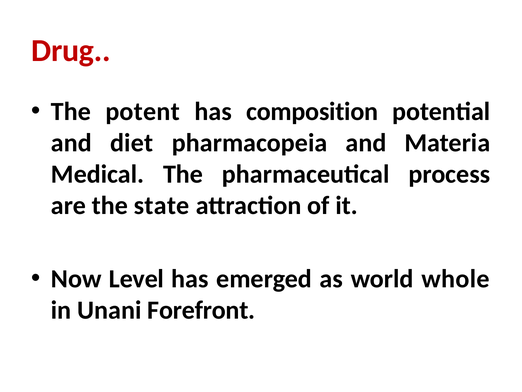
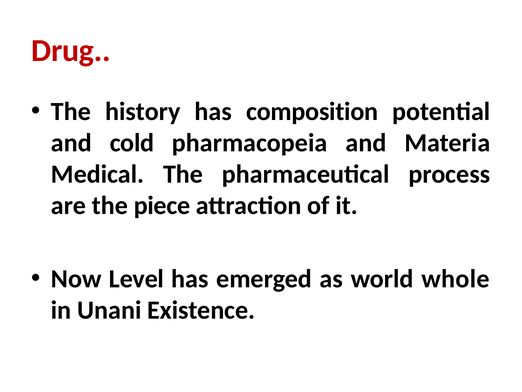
potent: potent -> history
diet: diet -> cold
state: state -> piece
Forefront: Forefront -> Existence
